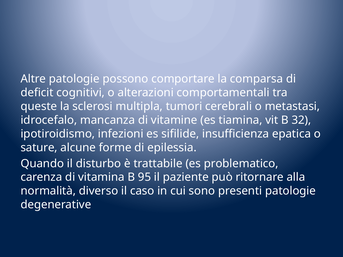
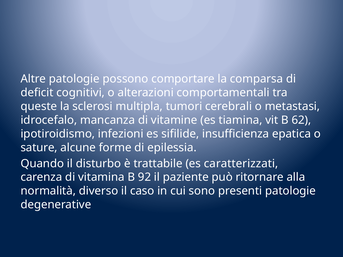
32: 32 -> 62
problematico: problematico -> caratterizzati
95: 95 -> 92
